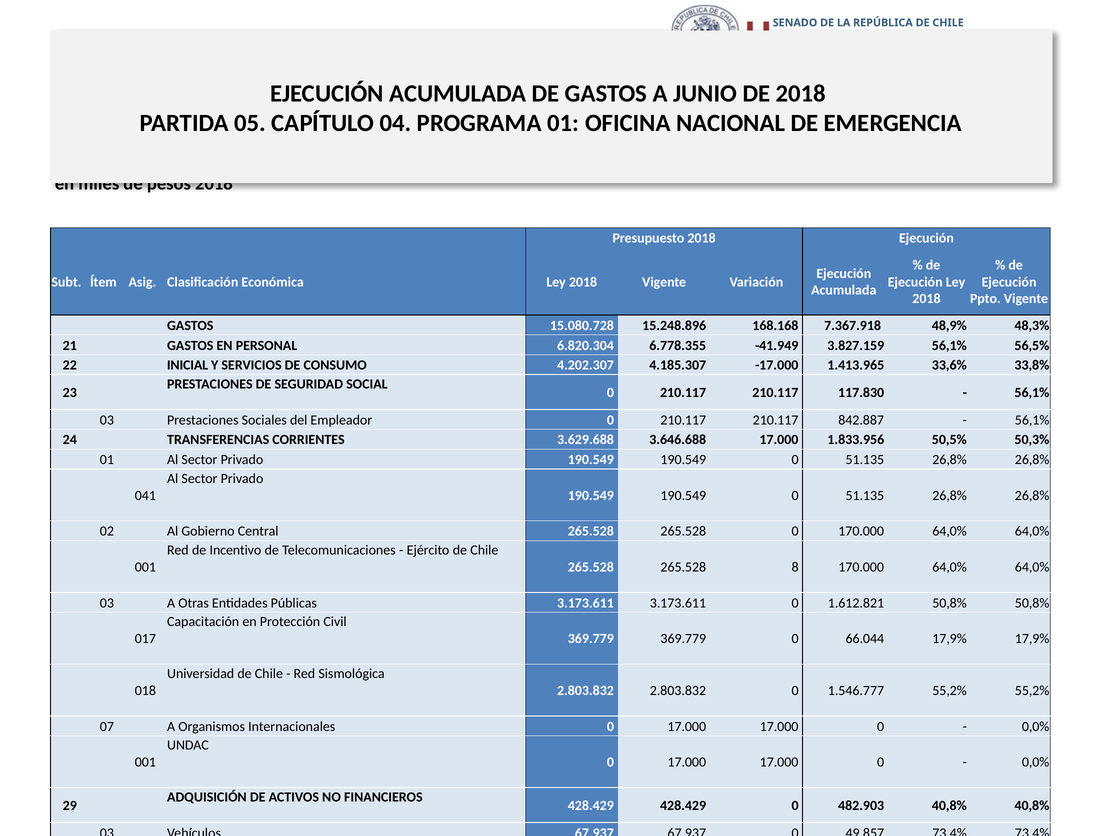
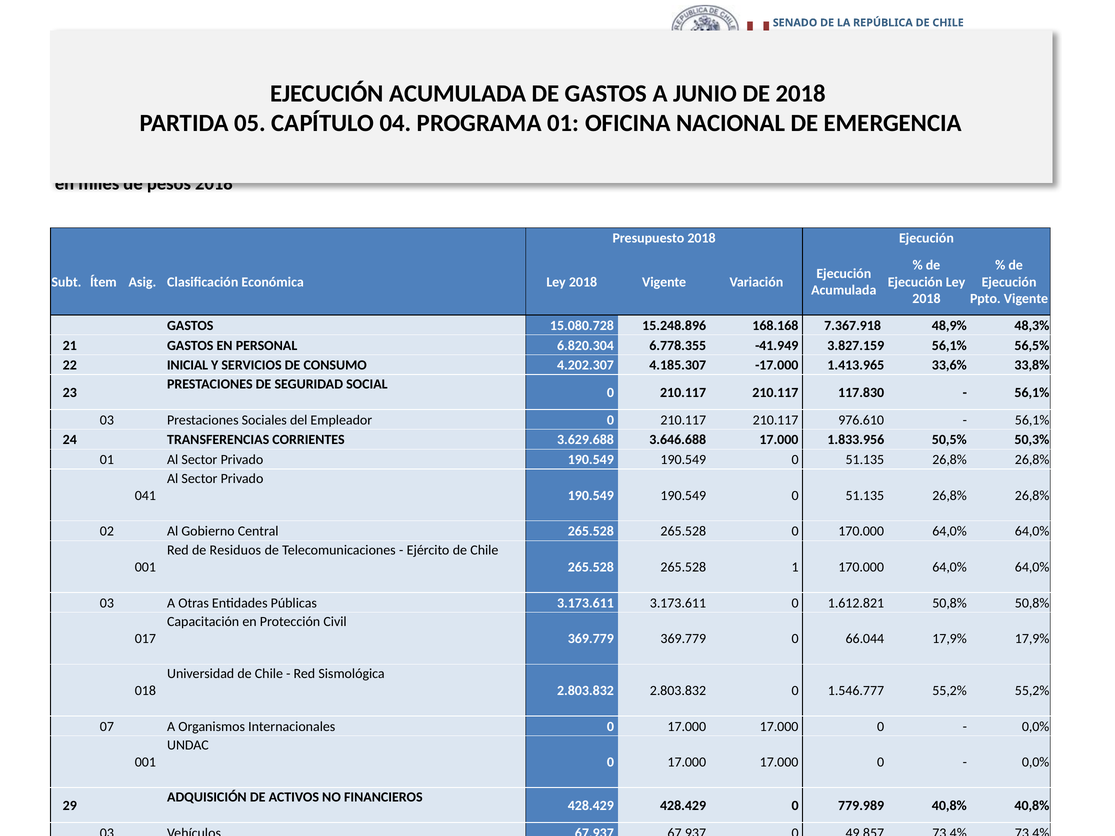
842.887: 842.887 -> 976.610
Incentivo: Incentivo -> Residuos
8: 8 -> 1
482.903: 482.903 -> 779.989
